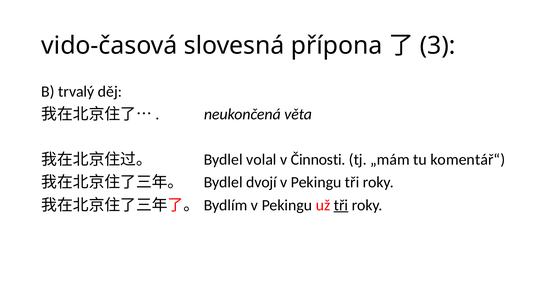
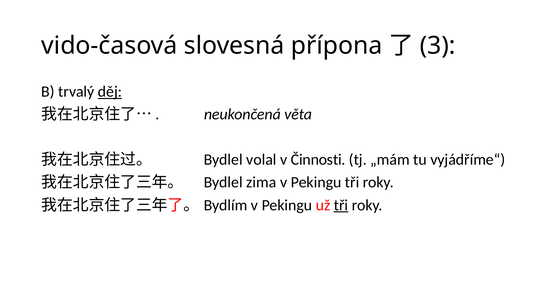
děj underline: none -> present
komentář“: komentář“ -> vyjádříme“
dvojí: dvojí -> zima
